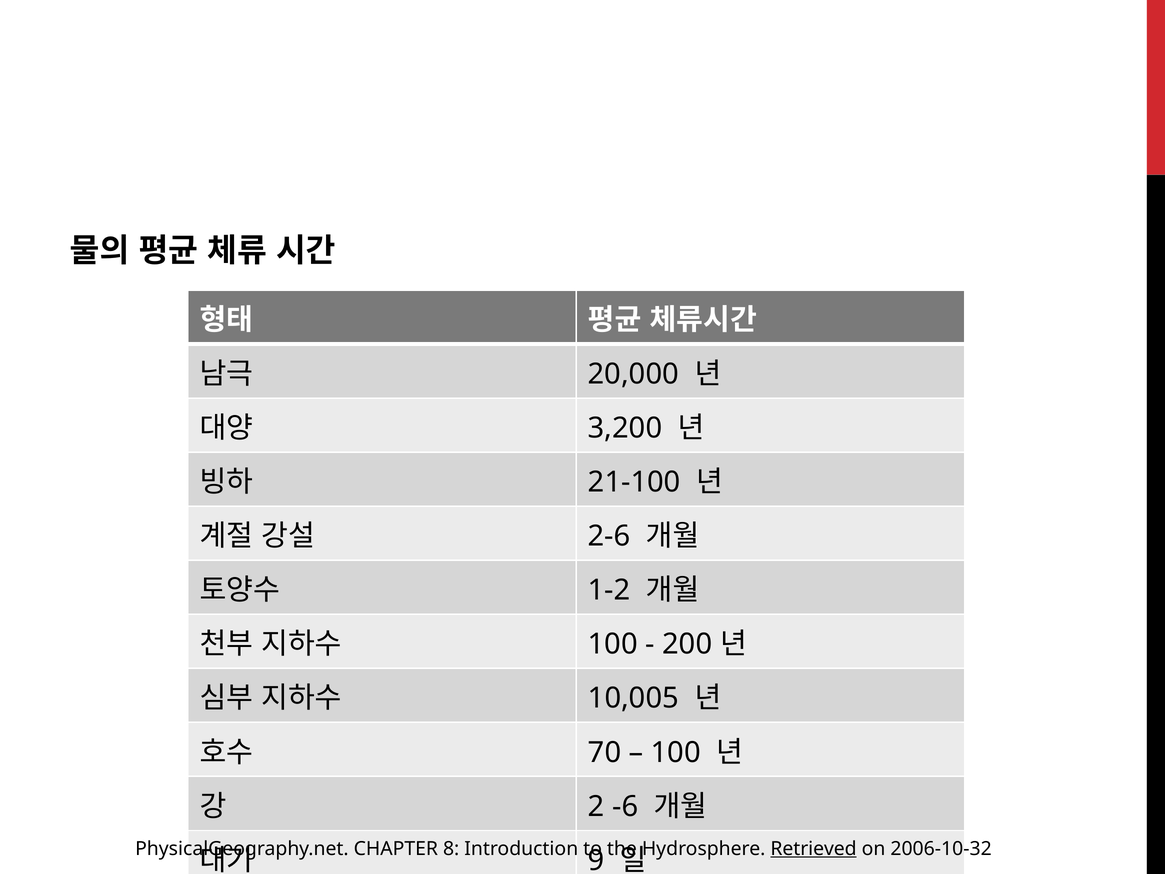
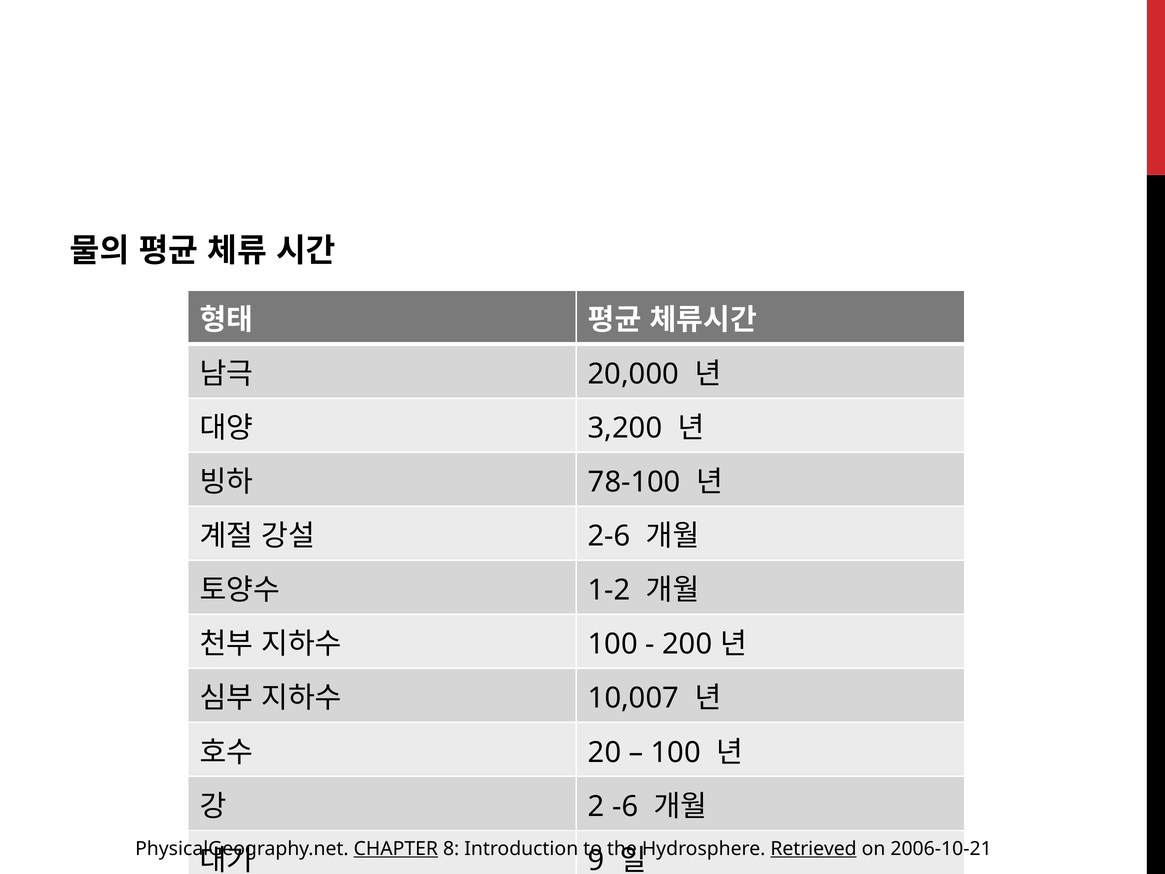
21-100: 21-100 -> 78-100
10,005: 10,005 -> 10,007
70: 70 -> 20
CHAPTER underline: none -> present
2006-10-32: 2006-10-32 -> 2006-10-21
